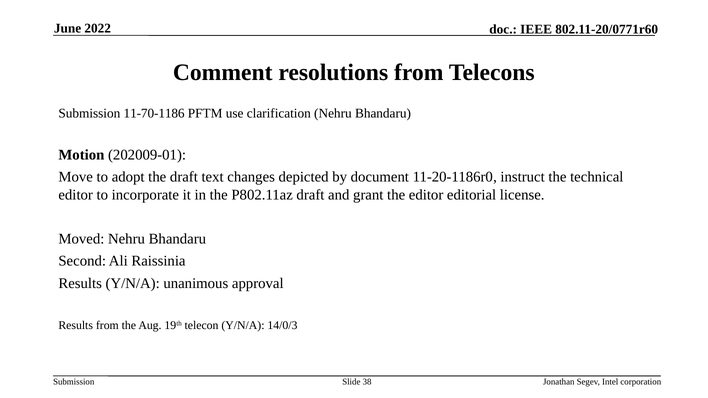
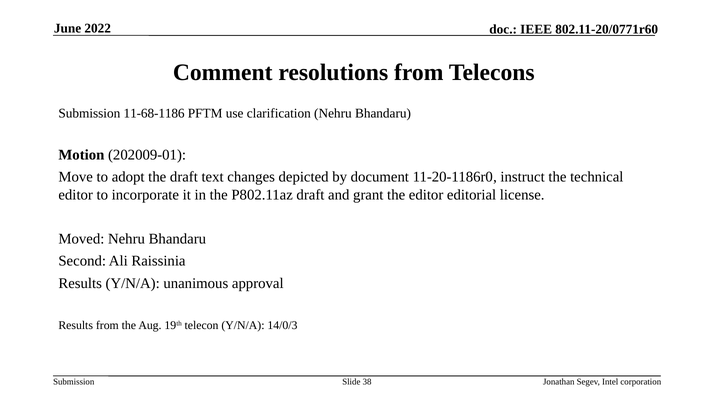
11-70-1186: 11-70-1186 -> 11-68-1186
